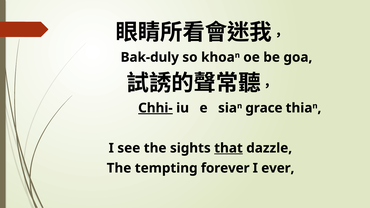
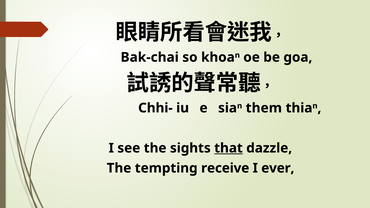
Bak-duly: Bak-duly -> Bak-chai
Chhi- underline: present -> none
grace: grace -> them
forever: forever -> receive
